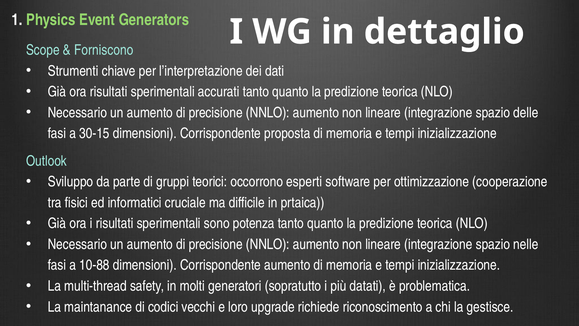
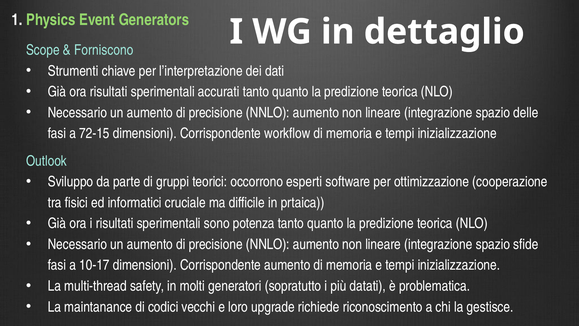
30-15: 30-15 -> 72-15
proposta: proposta -> workflow
nelle: nelle -> sfide
10-88: 10-88 -> 10-17
